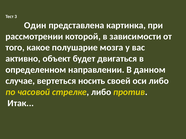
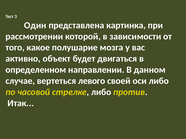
носить: носить -> левого
